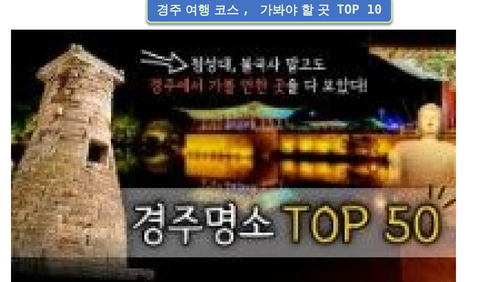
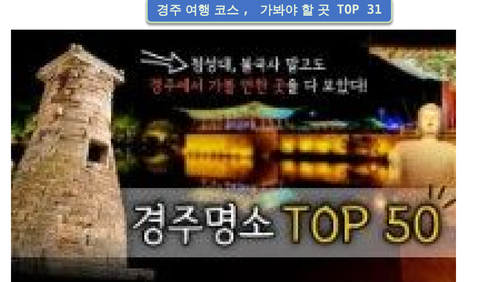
10: 10 -> 31
